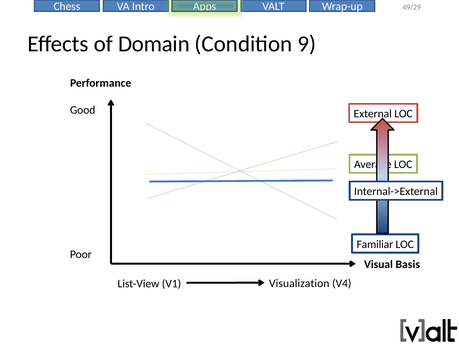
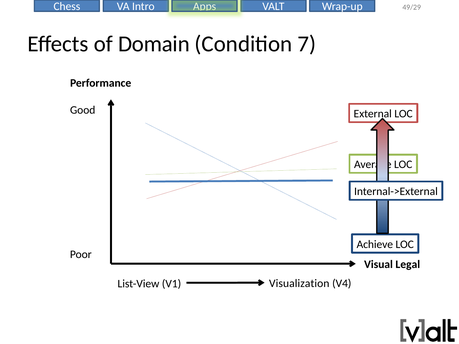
9: 9 -> 7
Familiar: Familiar -> Achieve
Basis: Basis -> Legal
